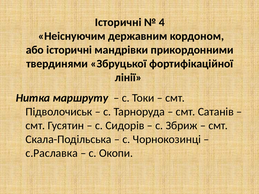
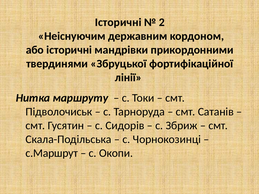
4: 4 -> 2
с.Раславка: с.Раславка -> с.Маршрут
